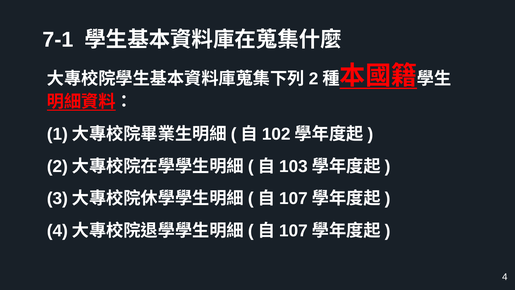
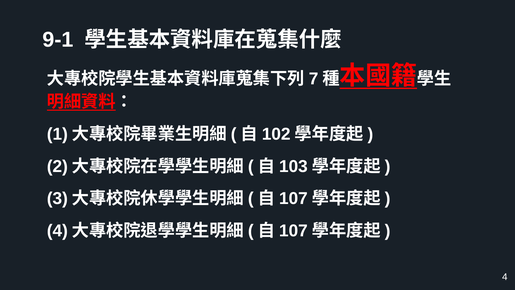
7-1: 7-1 -> 9-1
2 at (314, 79): 2 -> 7
